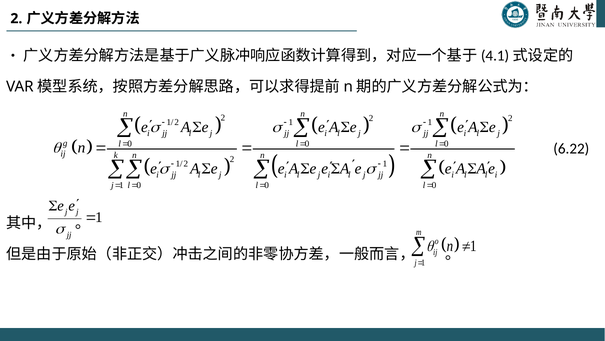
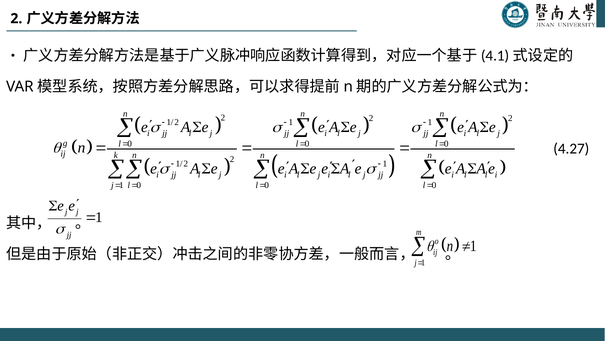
6.22: 6.22 -> 4.27
